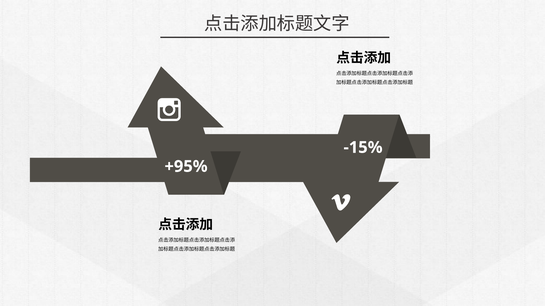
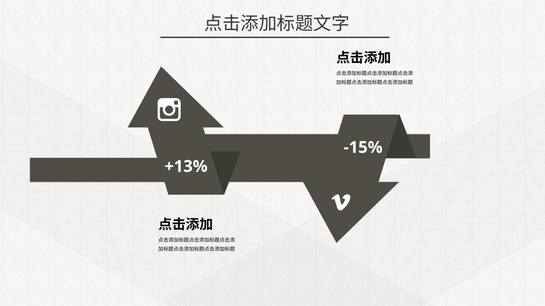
+95%: +95% -> +13%
